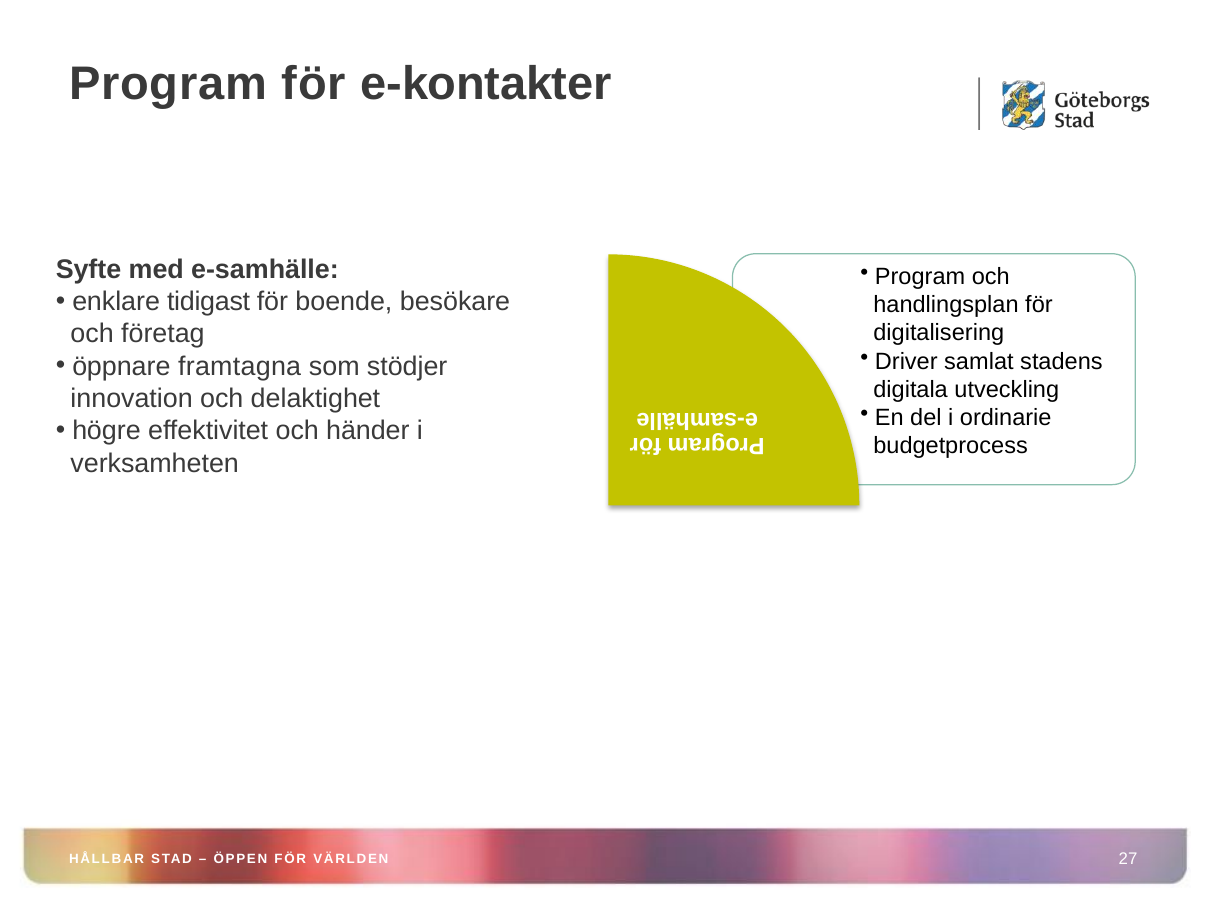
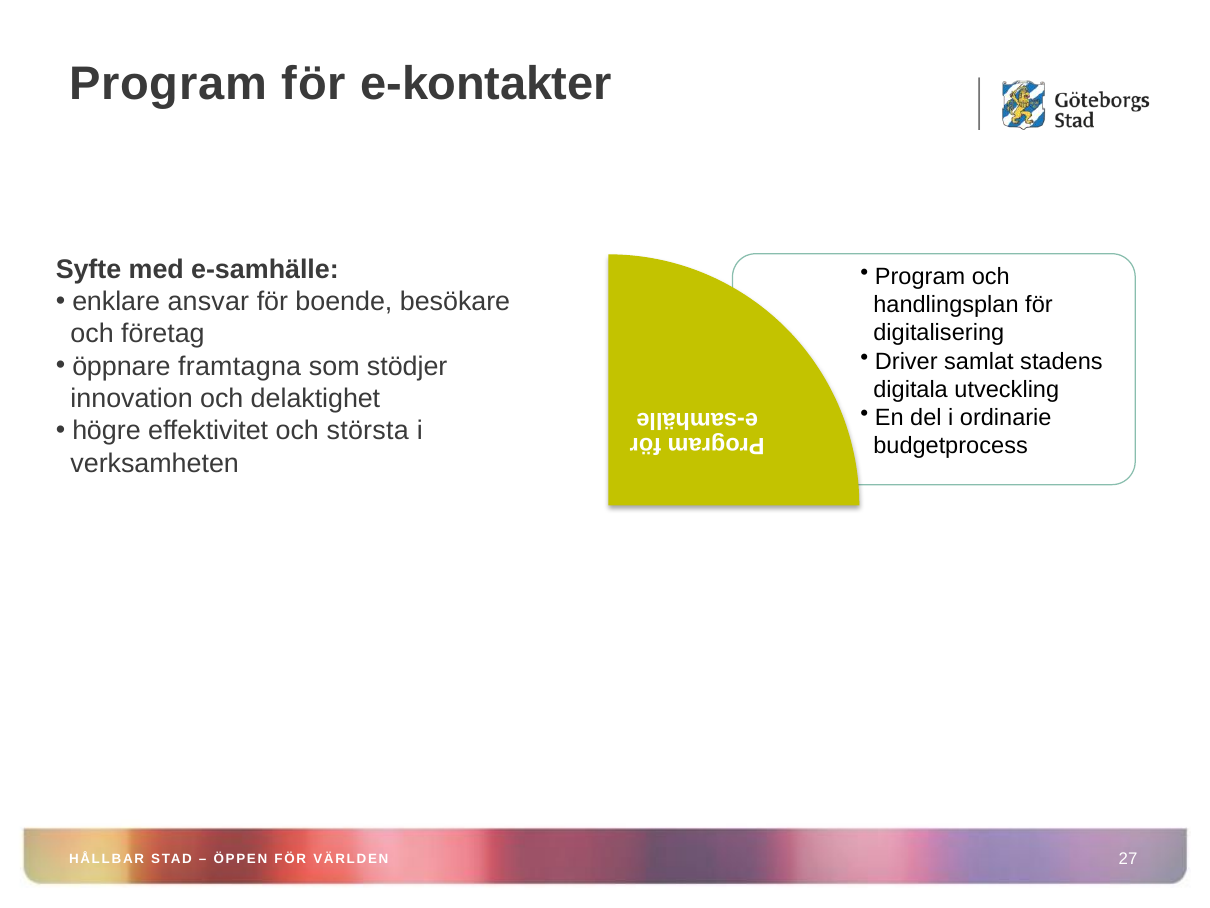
tidigast: tidigast -> ansvar
händer: händer -> största
